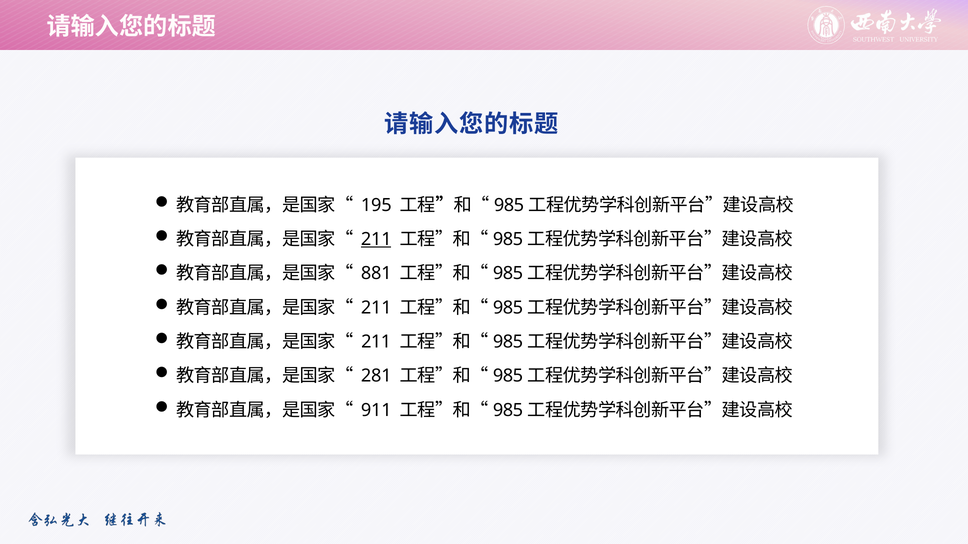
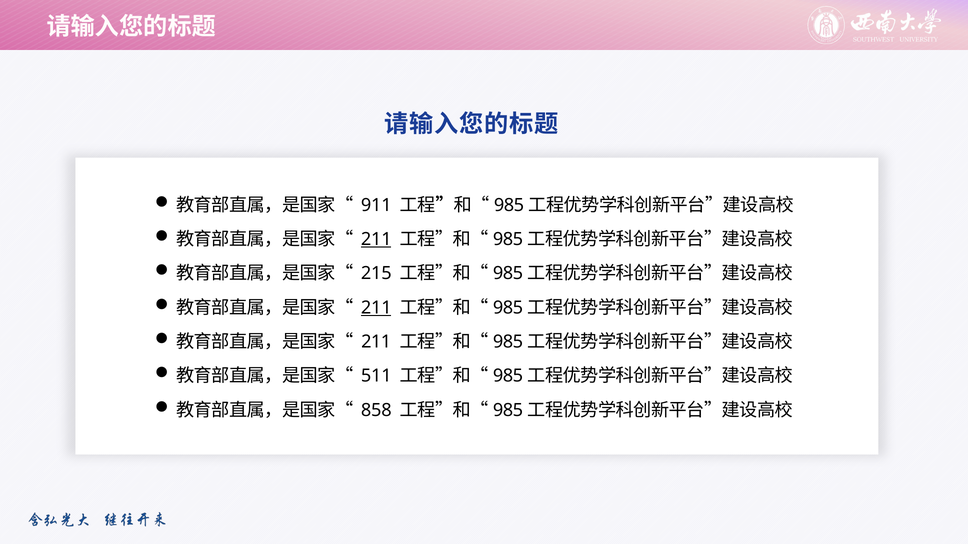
195: 195 -> 911
881: 881 -> 215
211 at (376, 308) underline: none -> present
281: 281 -> 511
911: 911 -> 858
